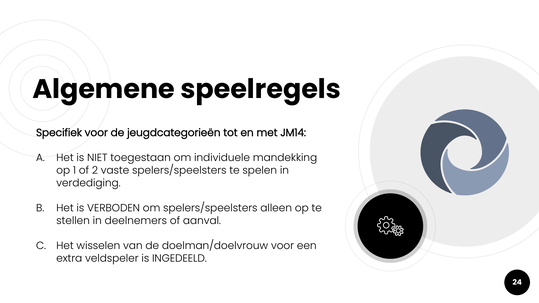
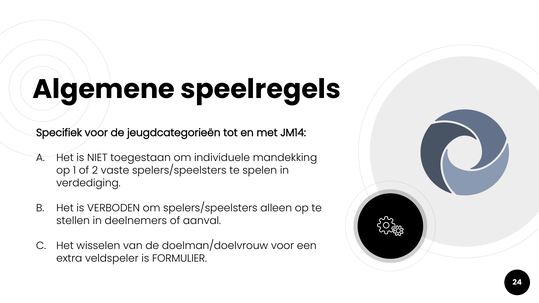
INGEDEELD: INGEDEELD -> FORMULIER
